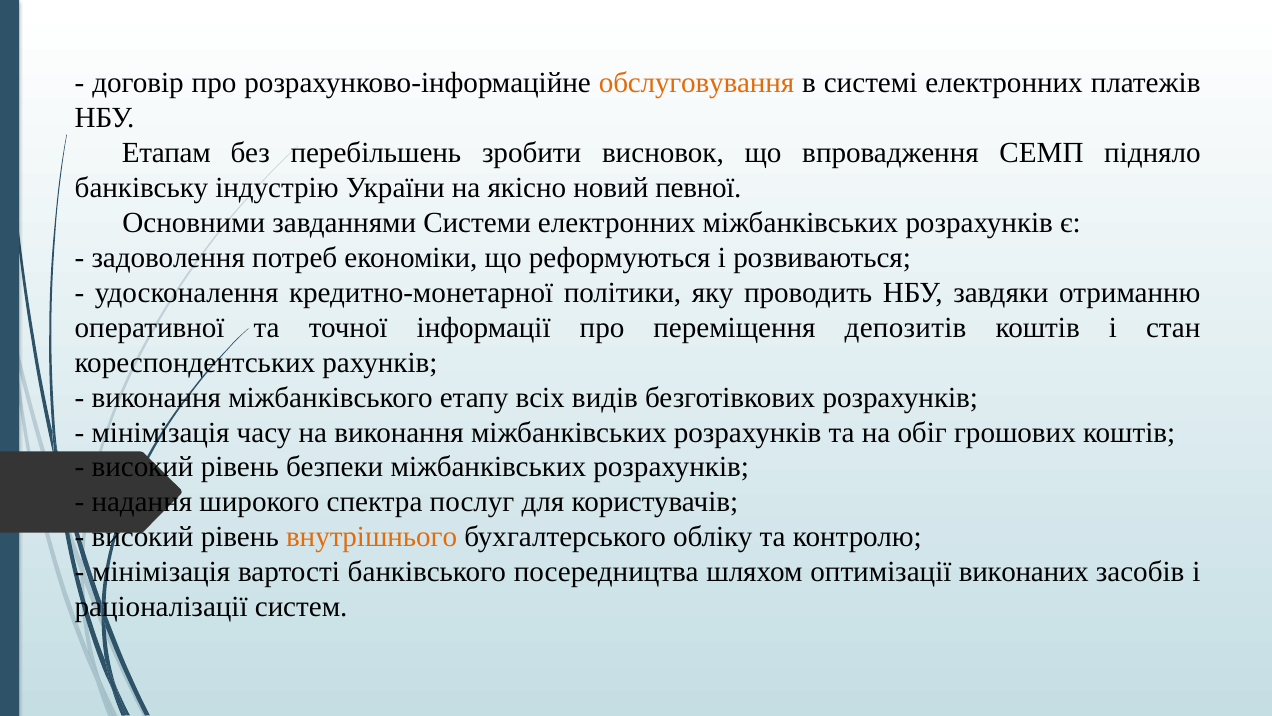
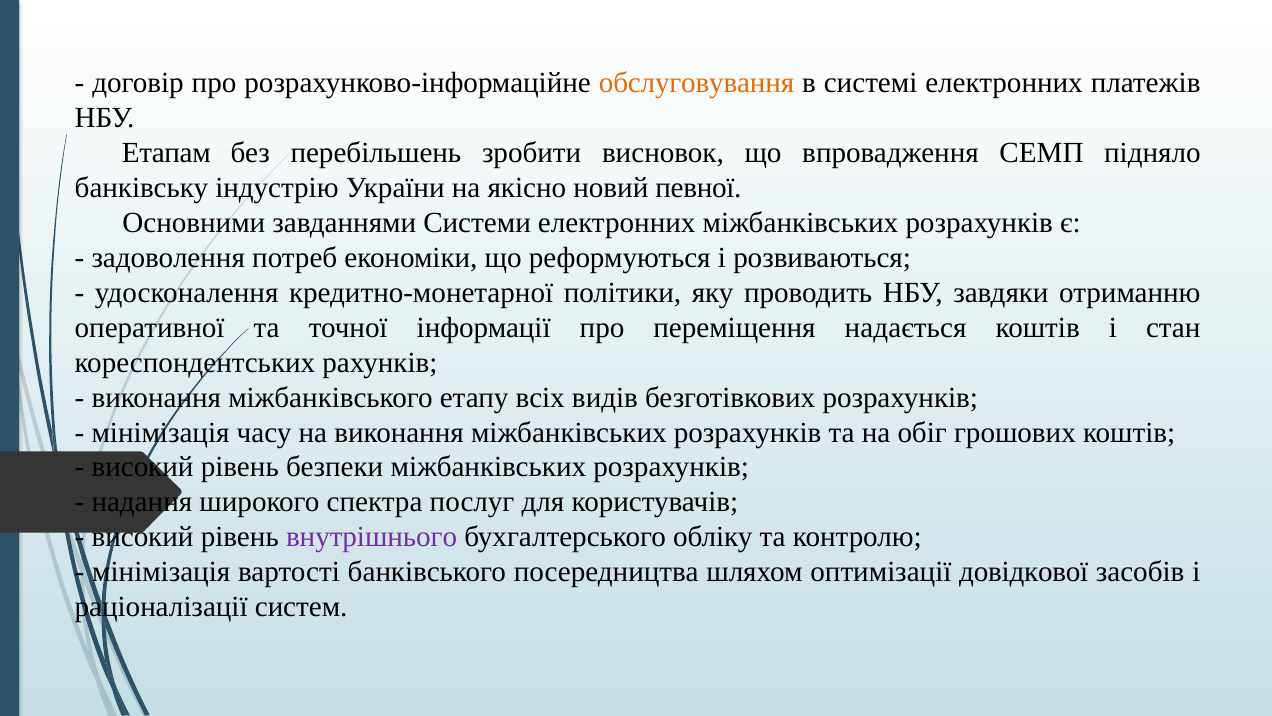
депозитів: депозитів -> надається
внутрішнього colour: orange -> purple
виконаних: виконаних -> довідкової
